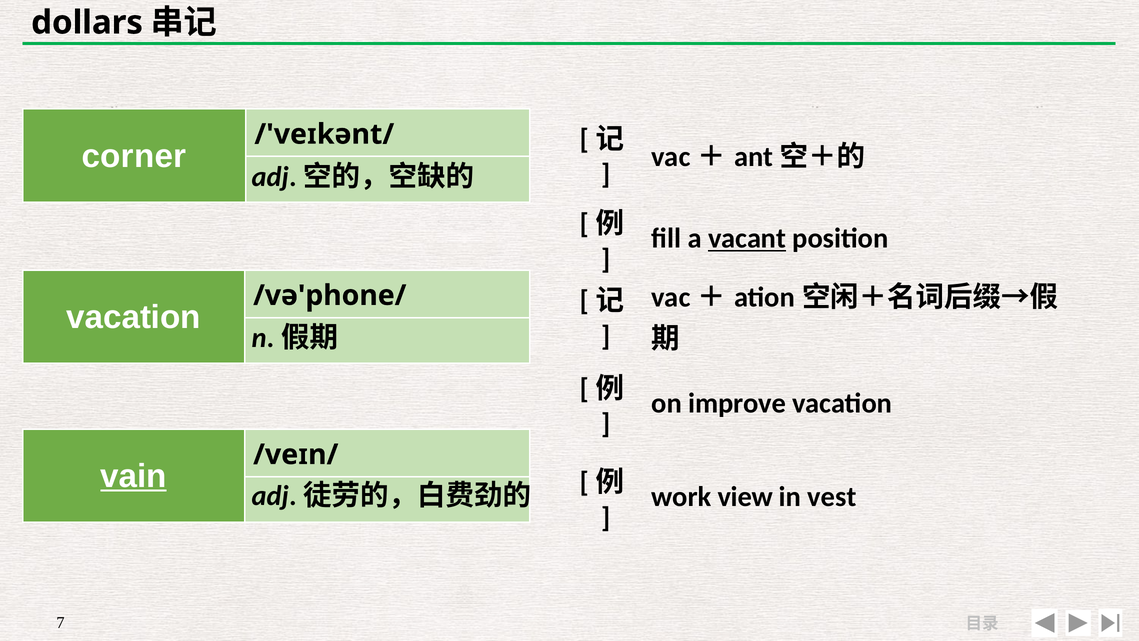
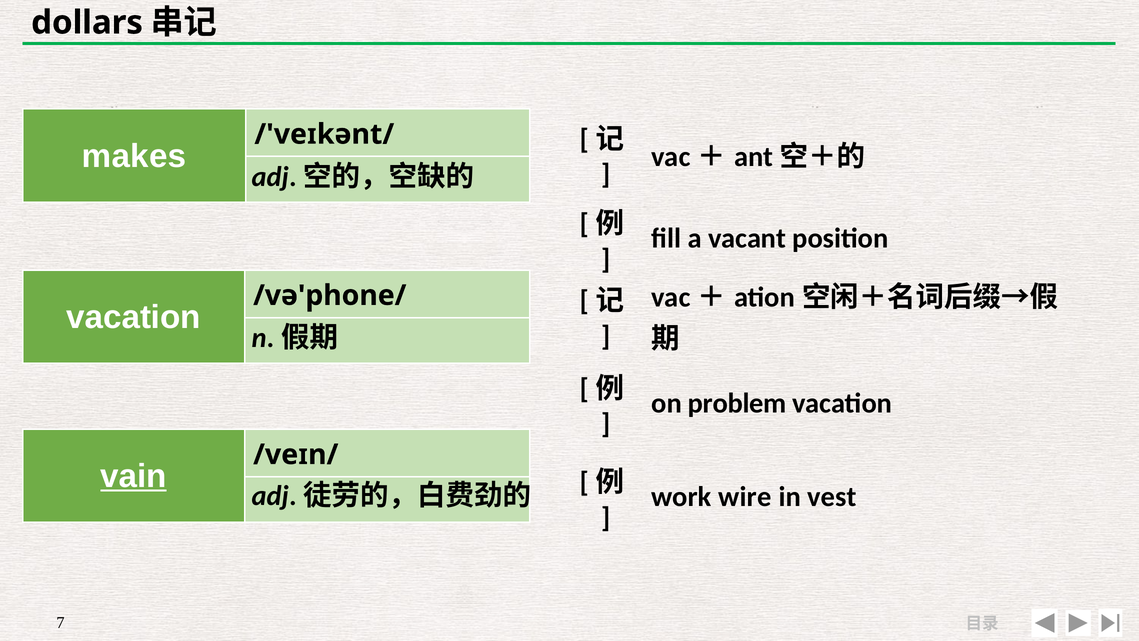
corner: corner -> makes
vacant underline: present -> none
improve: improve -> problem
view: view -> wire
